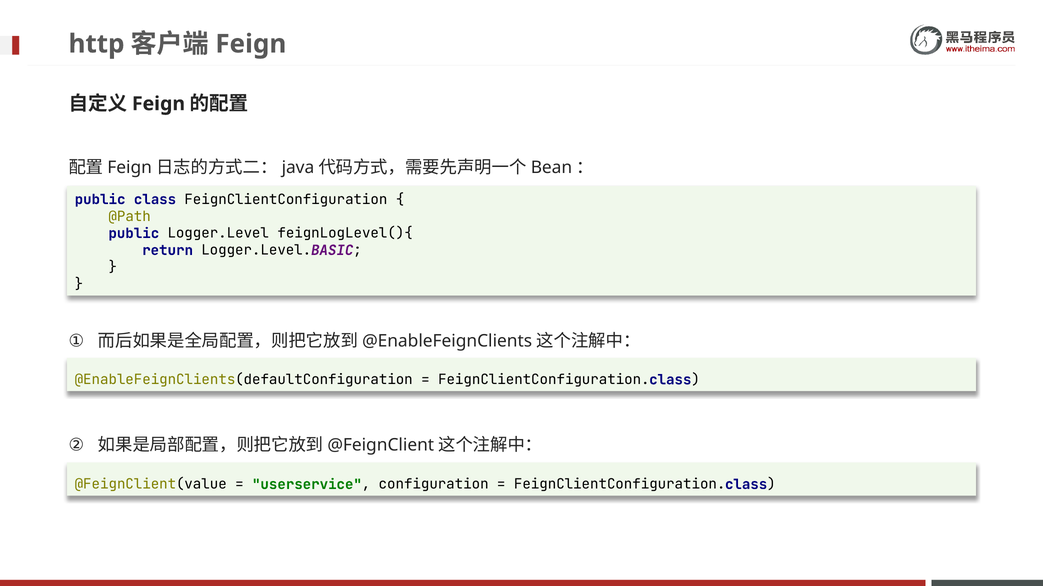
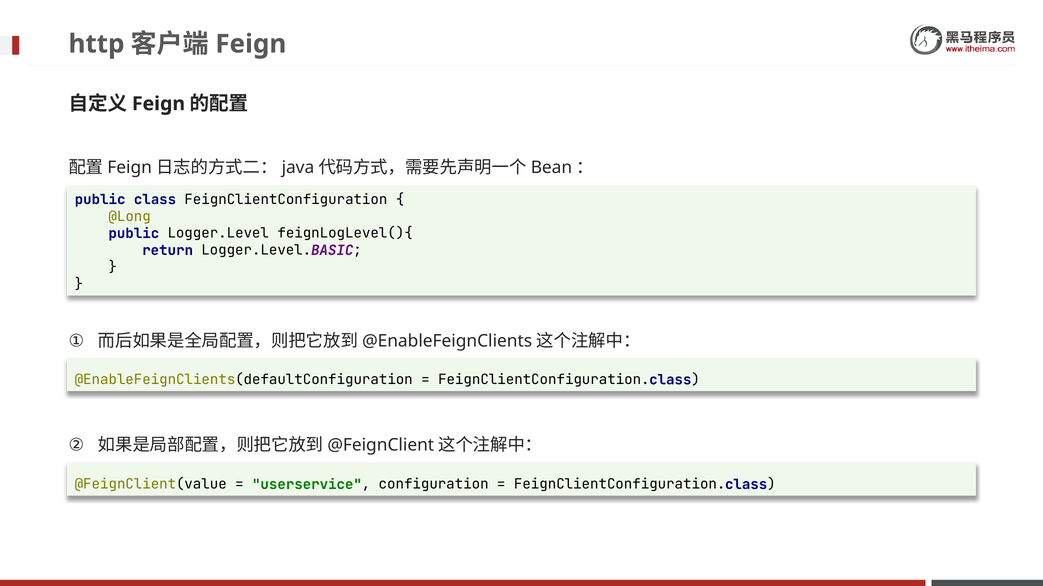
@Path: @Path -> @Long
